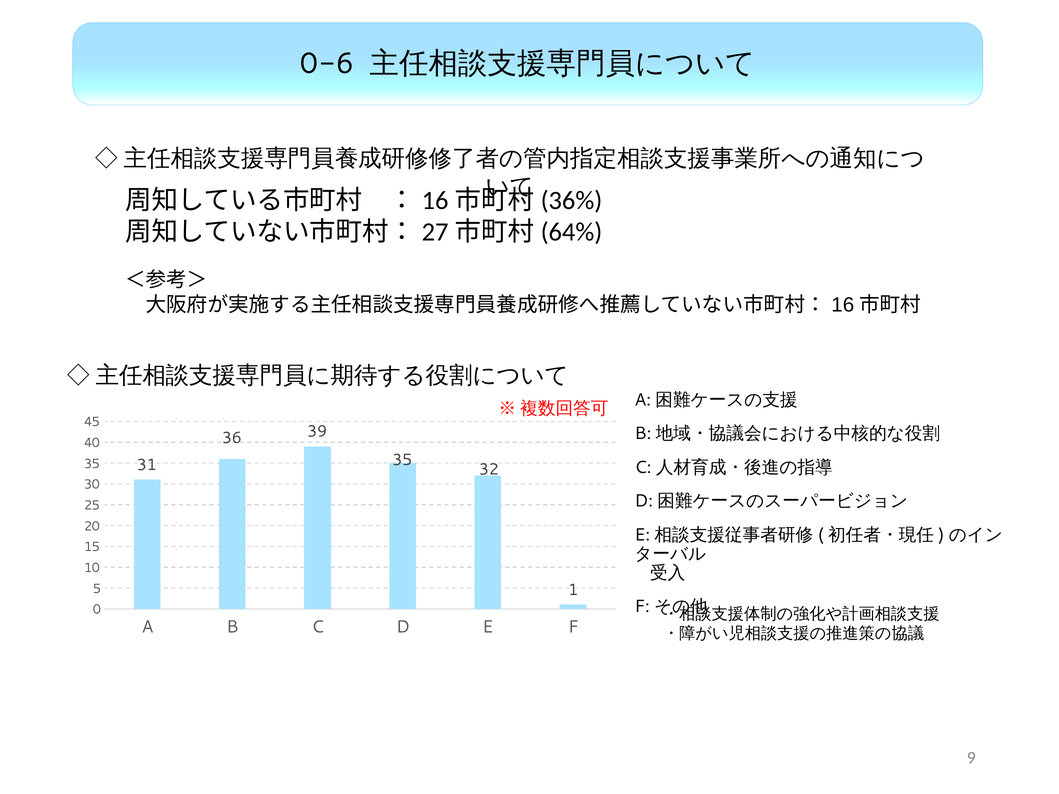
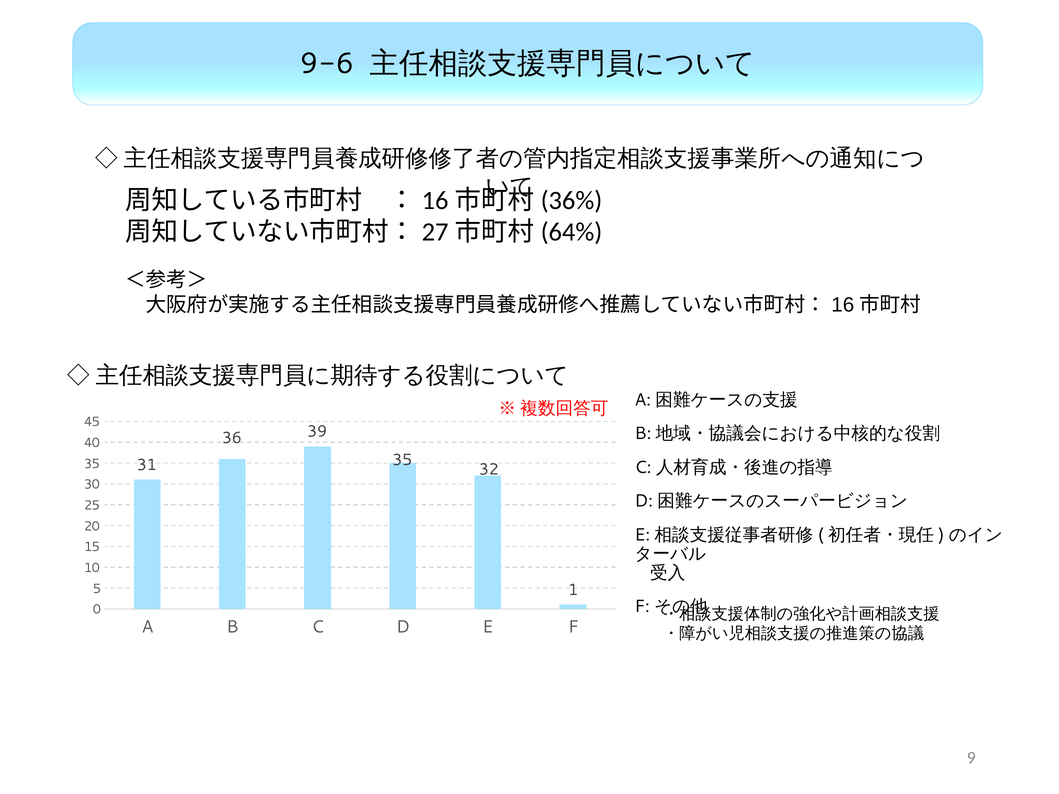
0-6: 0-6 -> 9-6
